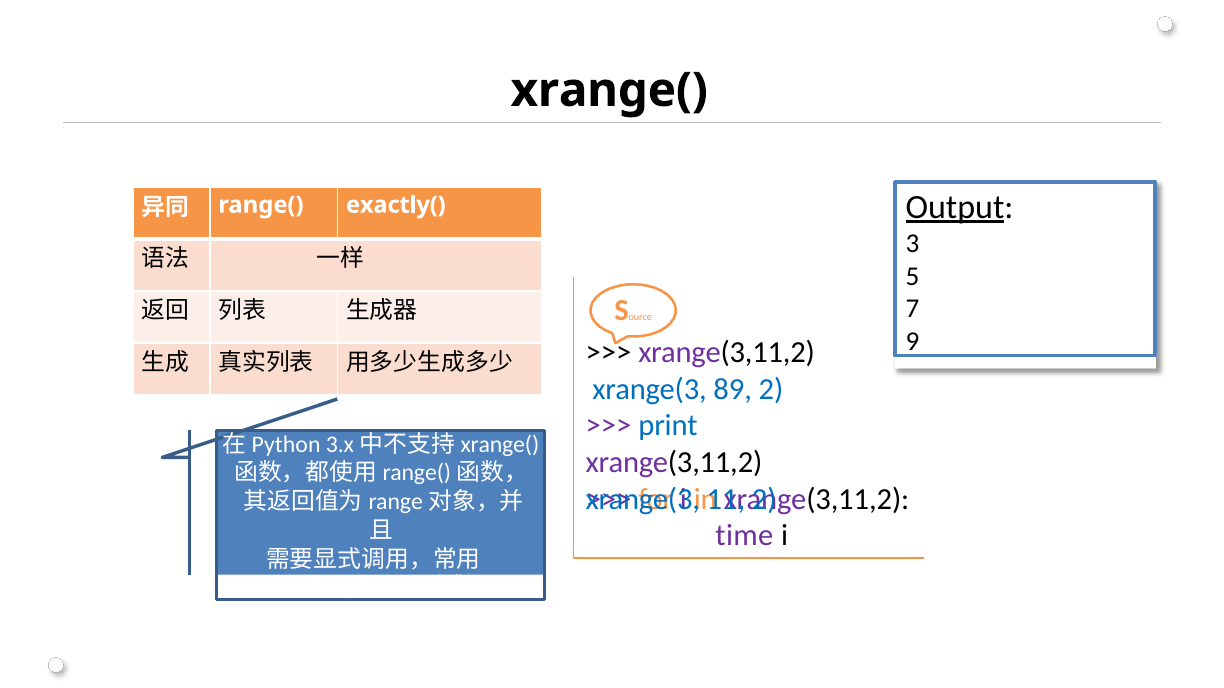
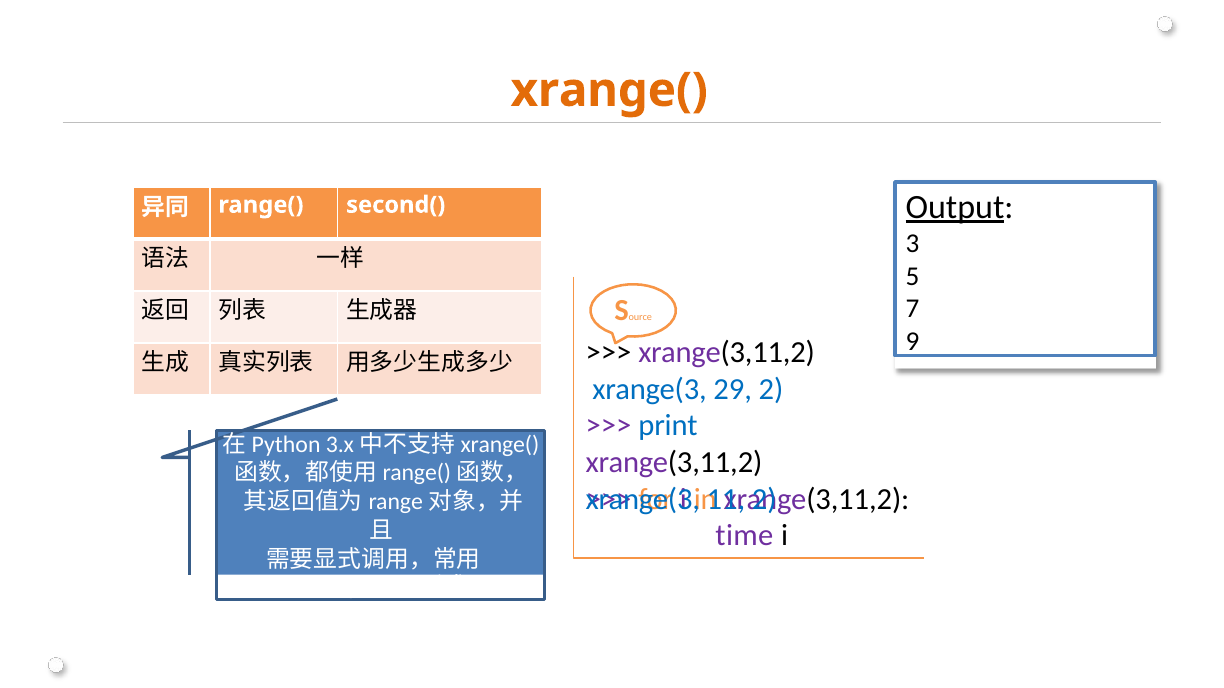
xrange( colour: black -> orange
exactly(: exactly( -> second(
89: 89 -> 29
